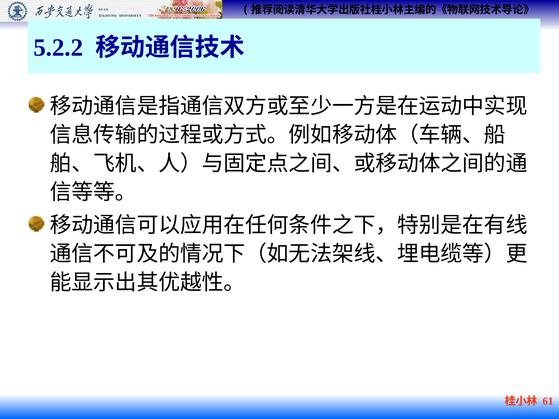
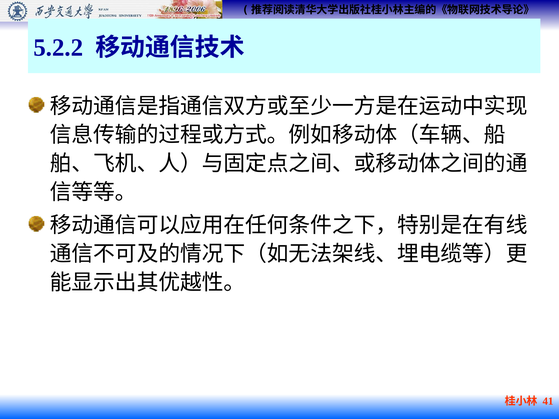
61: 61 -> 41
